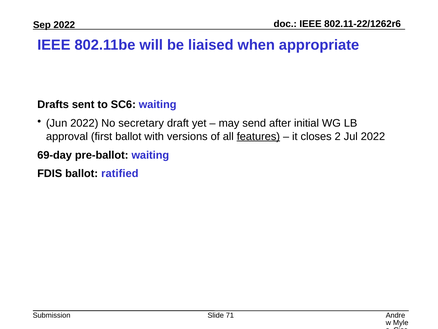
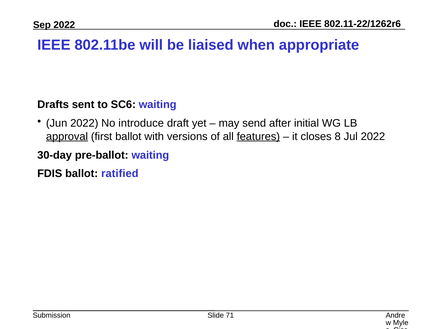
secretary: secretary -> introduce
approval underline: none -> present
2: 2 -> 8
69-day: 69-day -> 30-day
